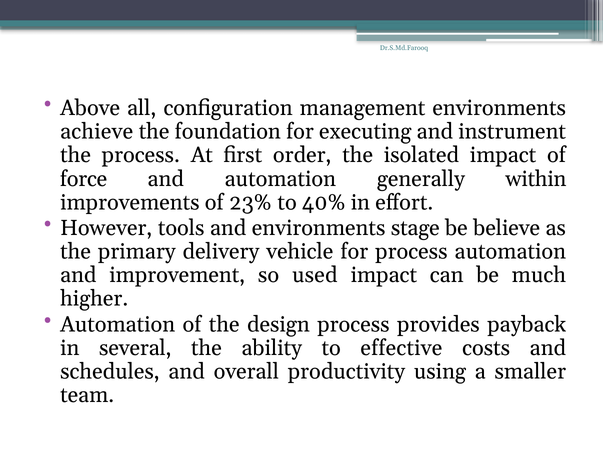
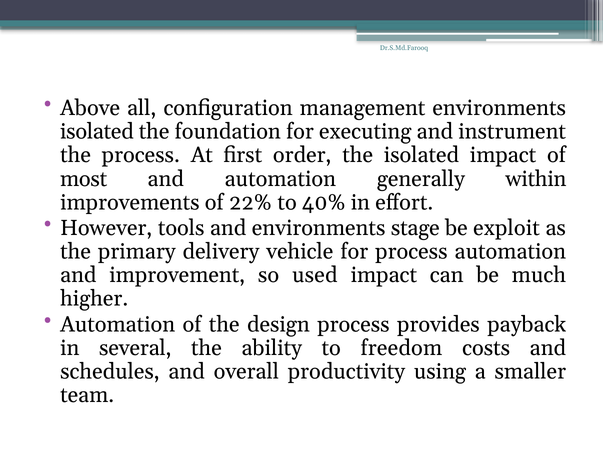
achieve at (97, 132): achieve -> isolated
force: force -> most
23%: 23% -> 22%
believe: believe -> exploit
effective: effective -> freedom
